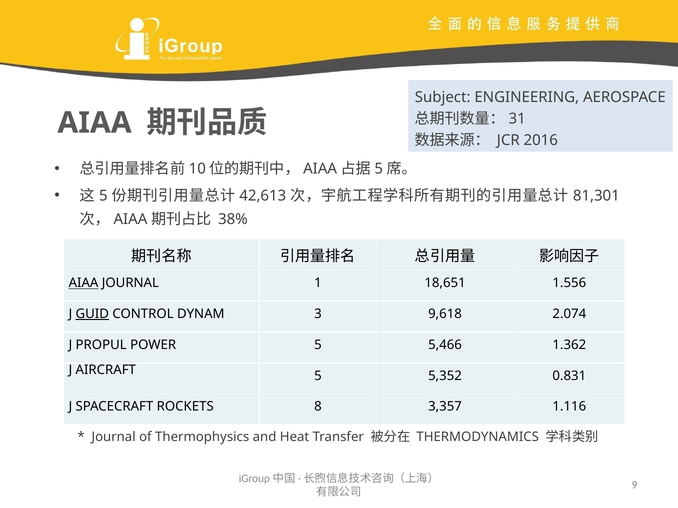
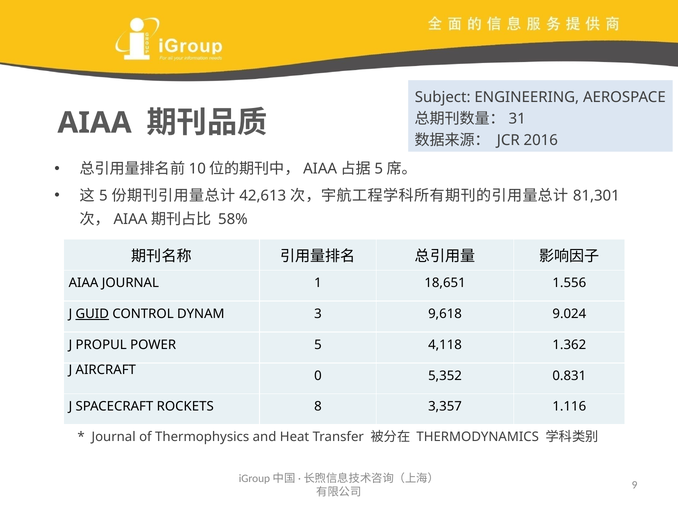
38%: 38% -> 58%
AIAA at (84, 283) underline: present -> none
2.074: 2.074 -> 9.024
5,466: 5,466 -> 4,118
AIRCRAFT 5: 5 -> 0
